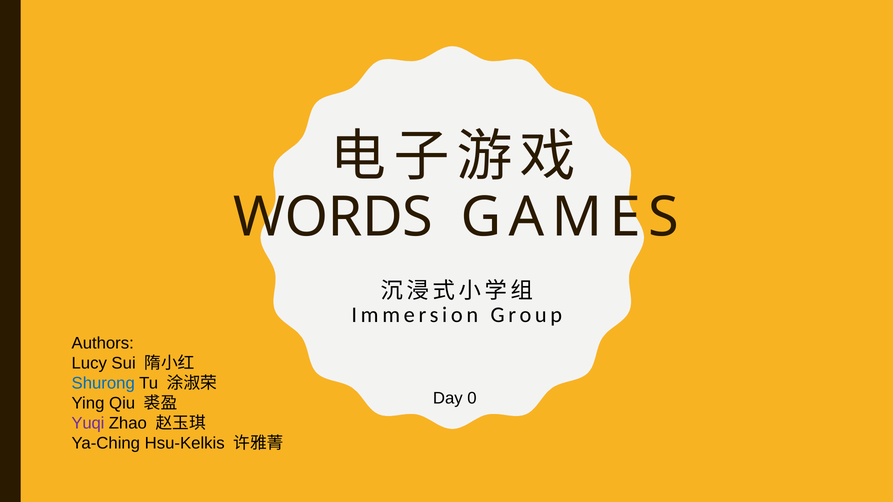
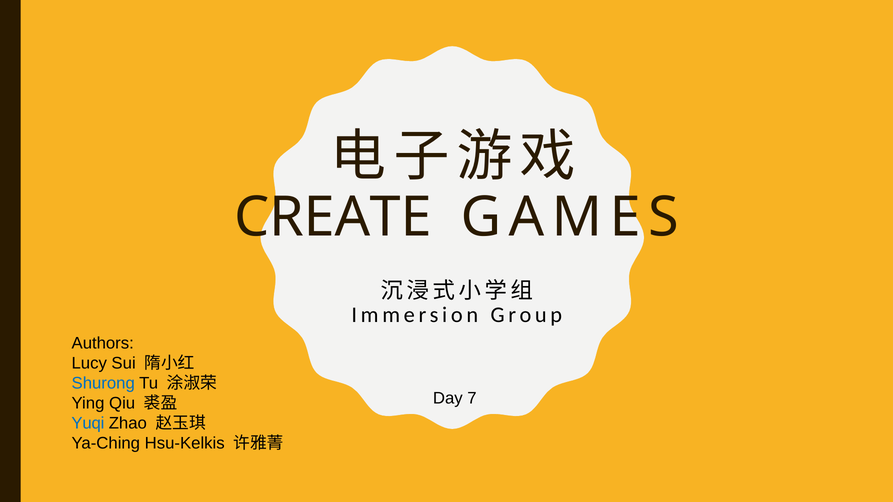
WORDS: WORDS -> CREATE
0: 0 -> 7
Yuqi colour: purple -> blue
